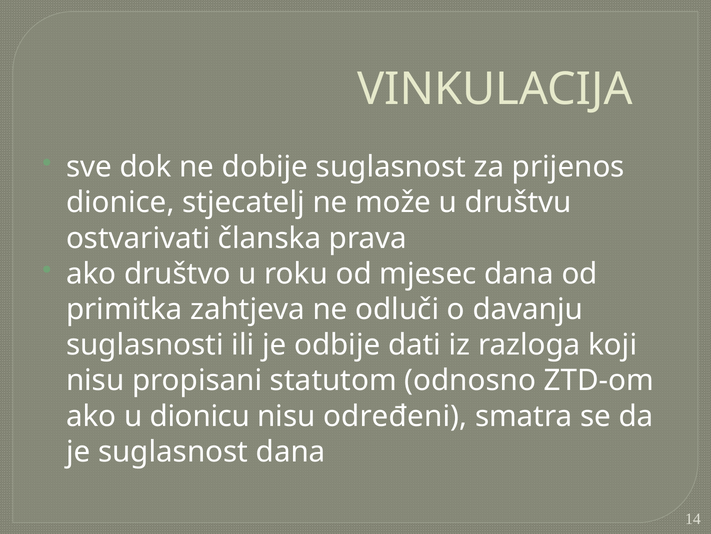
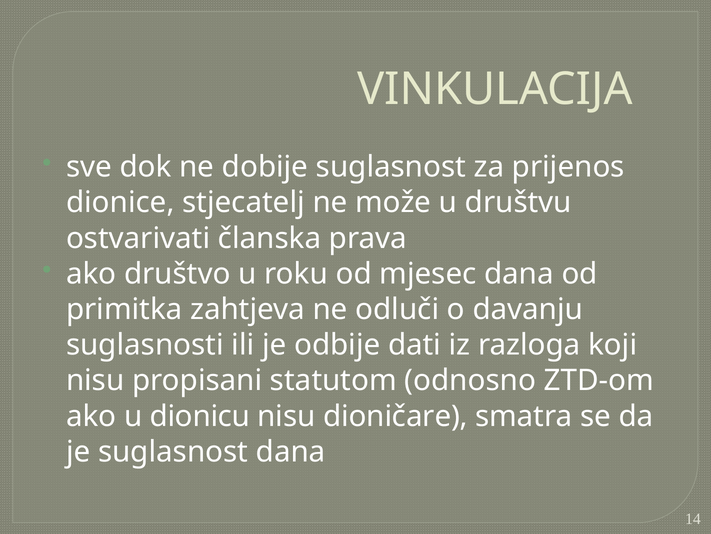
određeni: određeni -> dioničare
